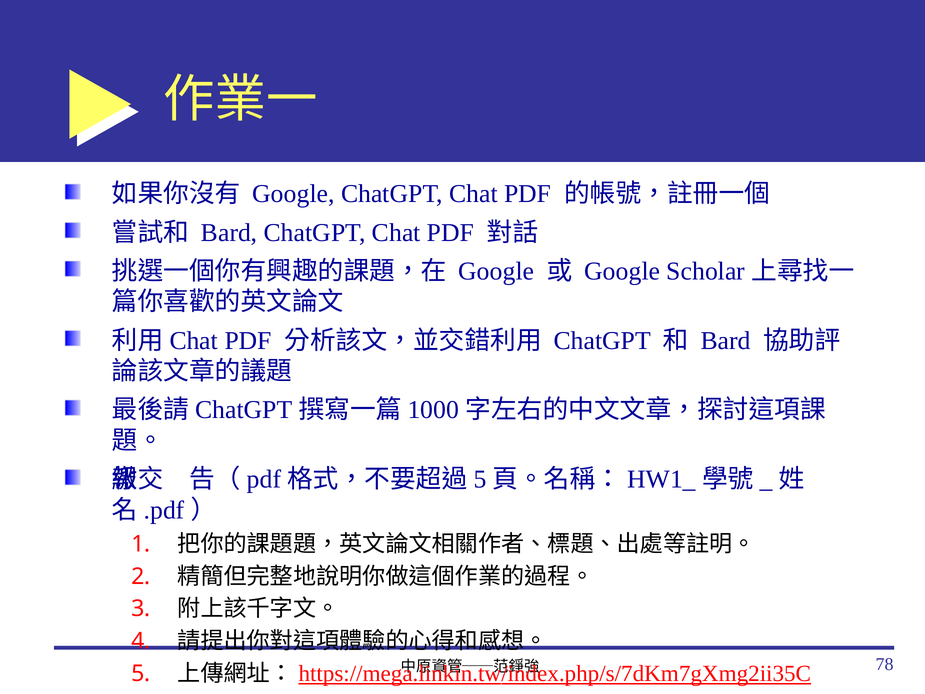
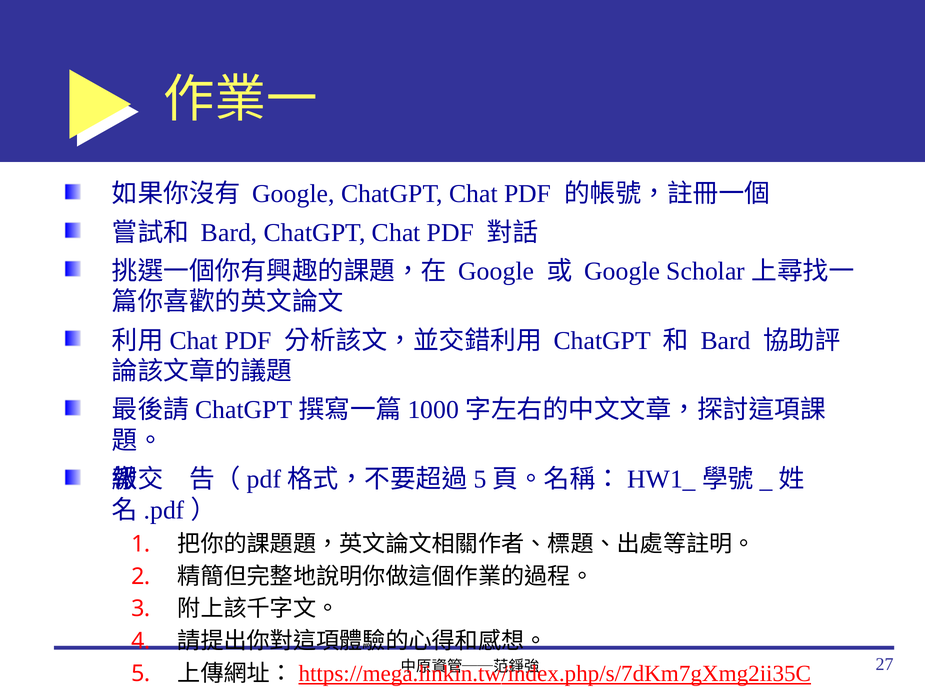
78: 78 -> 27
